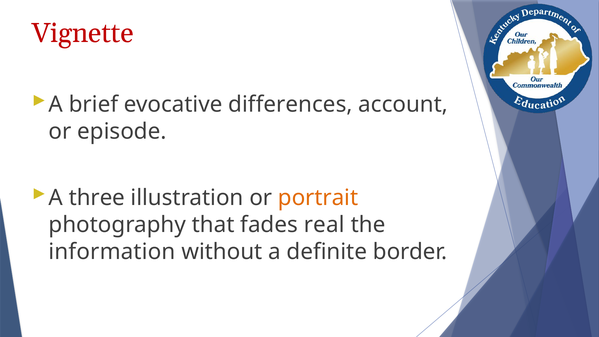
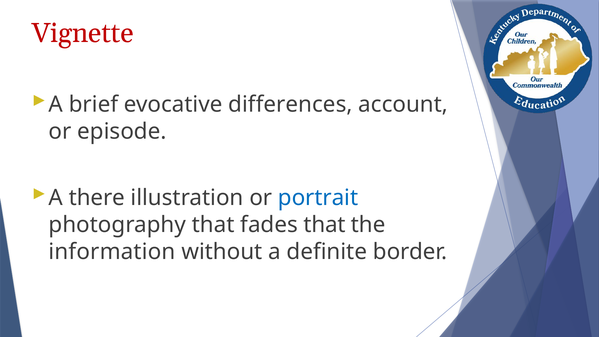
three: three -> there
portrait colour: orange -> blue
fades real: real -> that
